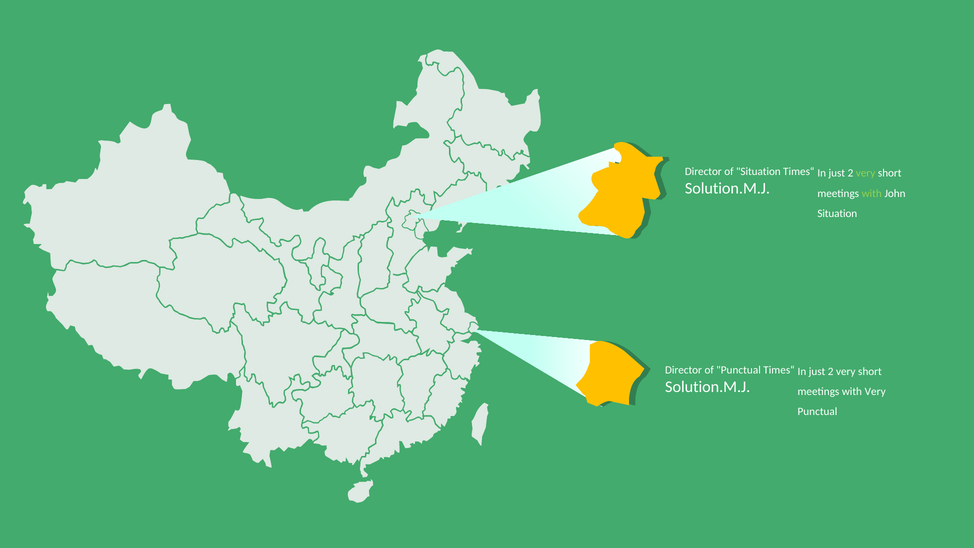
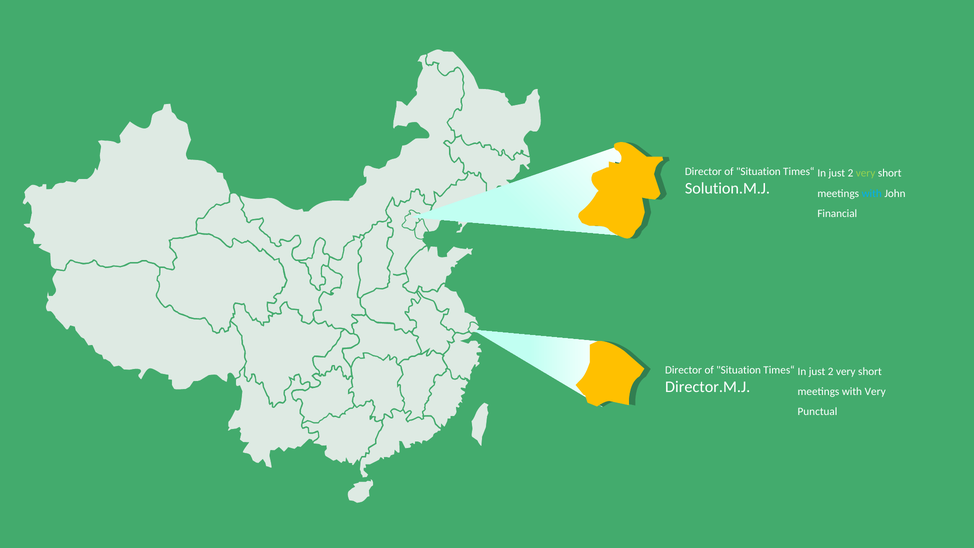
with at (872, 193) colour: light green -> light blue
Situation at (837, 213): Situation -> Financial
Punctual at (739, 370): Punctual -> Situation
Solution.M.J at (708, 387): Solution.M.J -> Director.M.J
